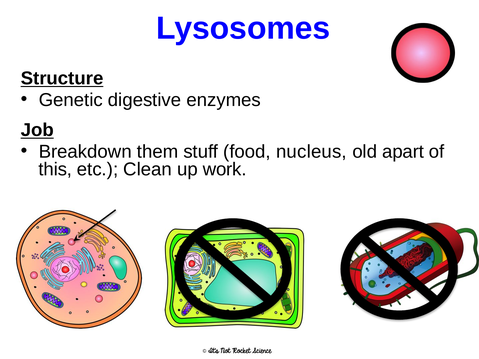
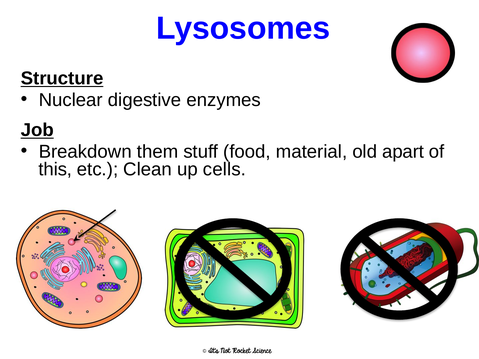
Genetic: Genetic -> Nuclear
nucleus: nucleus -> material
work: work -> cells
